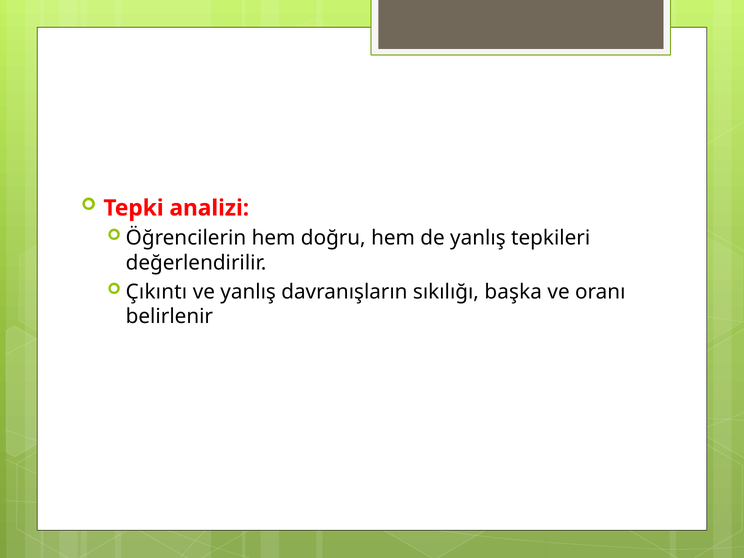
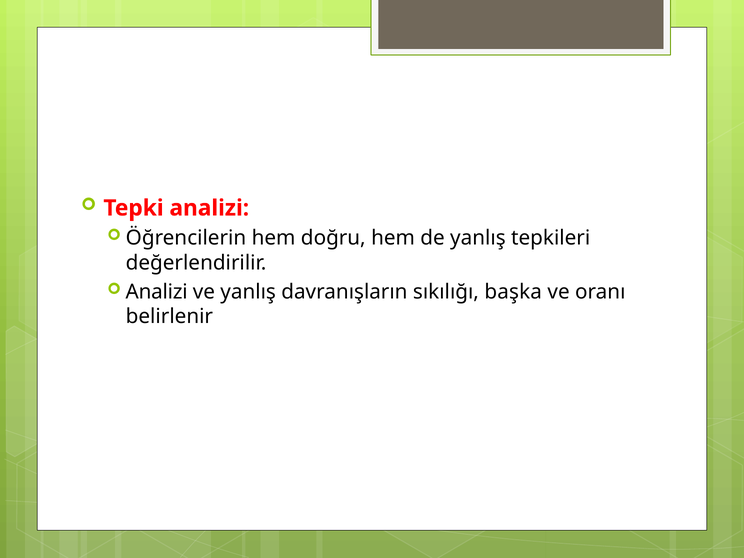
Çıkıntı at (156, 292): Çıkıntı -> Analizi
